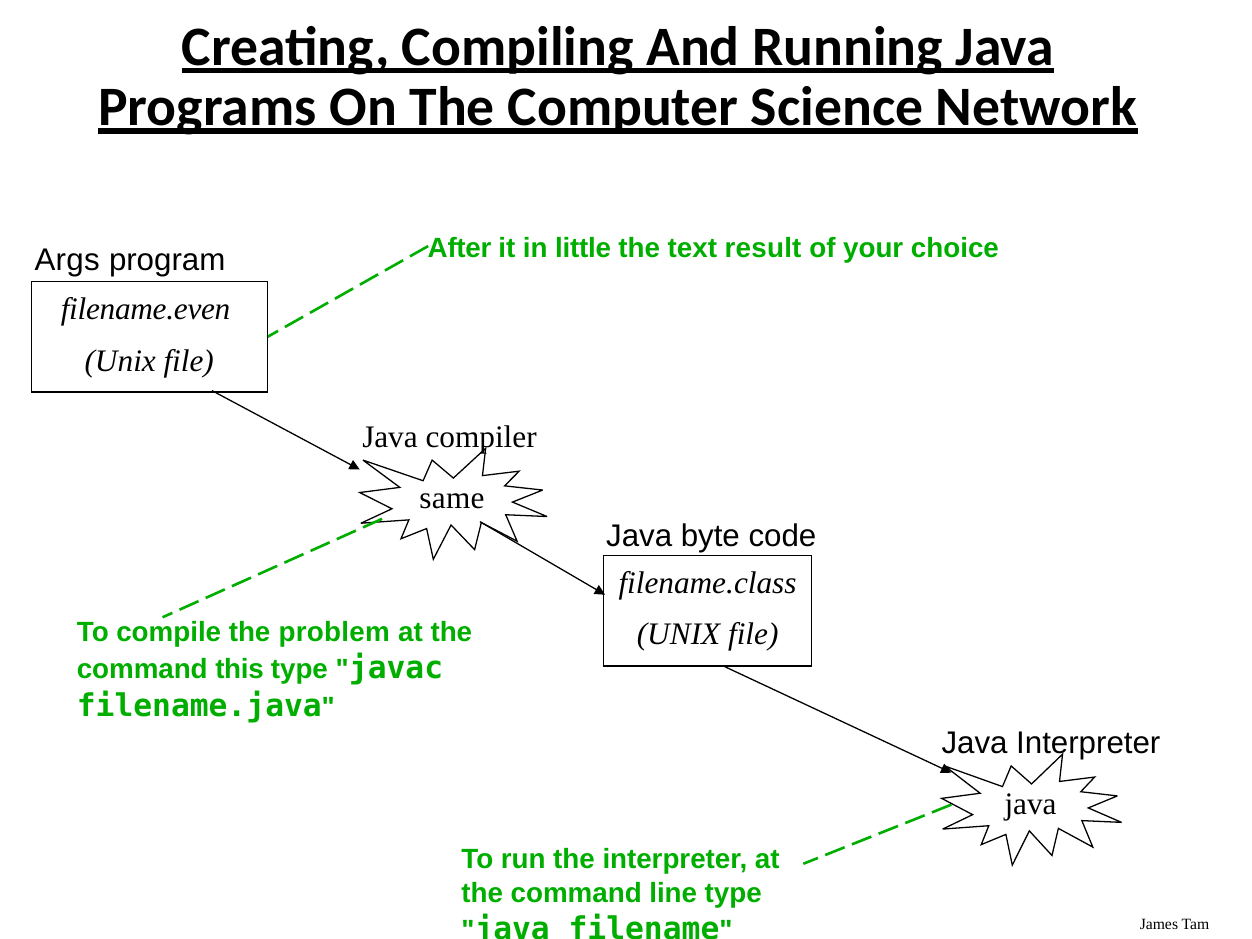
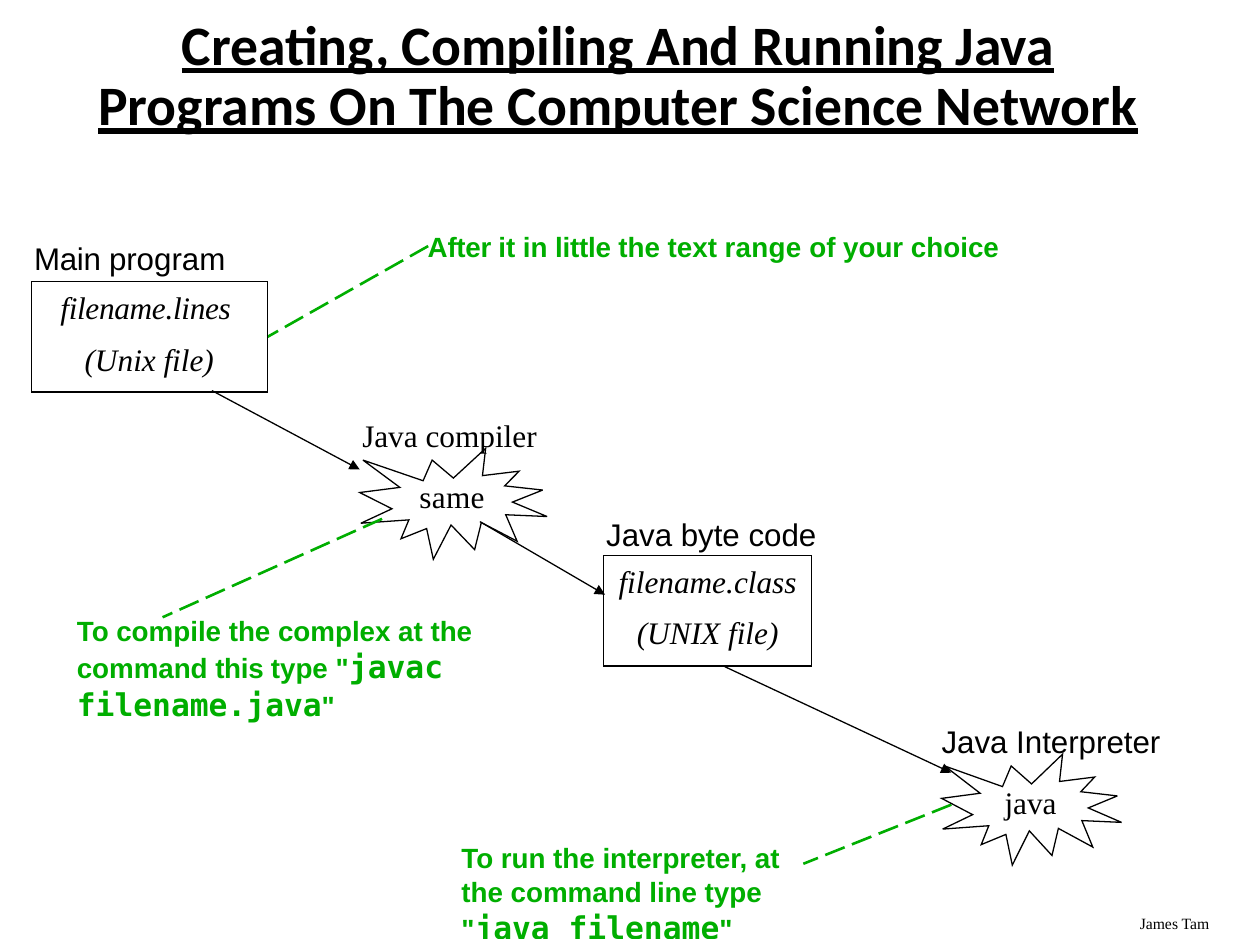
result: result -> range
Args: Args -> Main
filename.even: filename.even -> filename.lines
problem: problem -> complex
